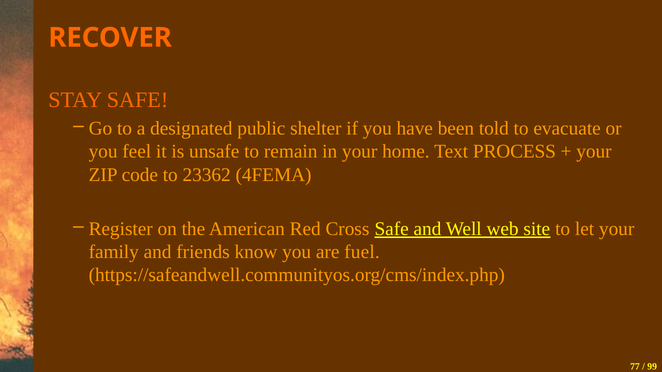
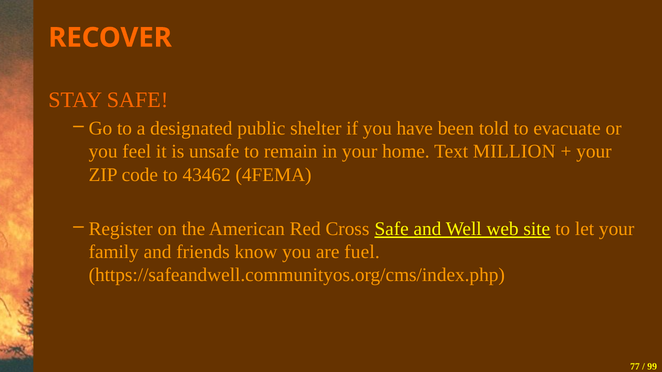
PROCESS: PROCESS -> MILLION
23362: 23362 -> 43462
